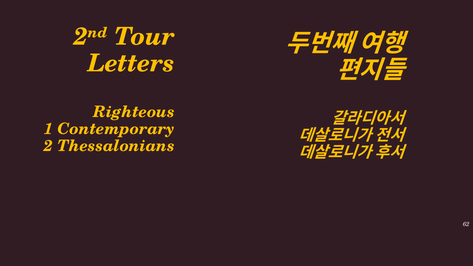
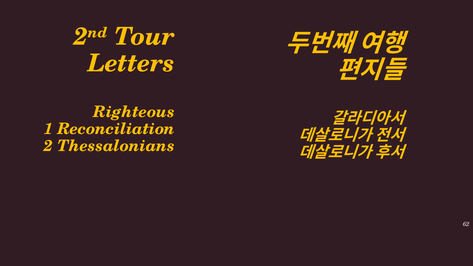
Contemporary: Contemporary -> Reconciliation
